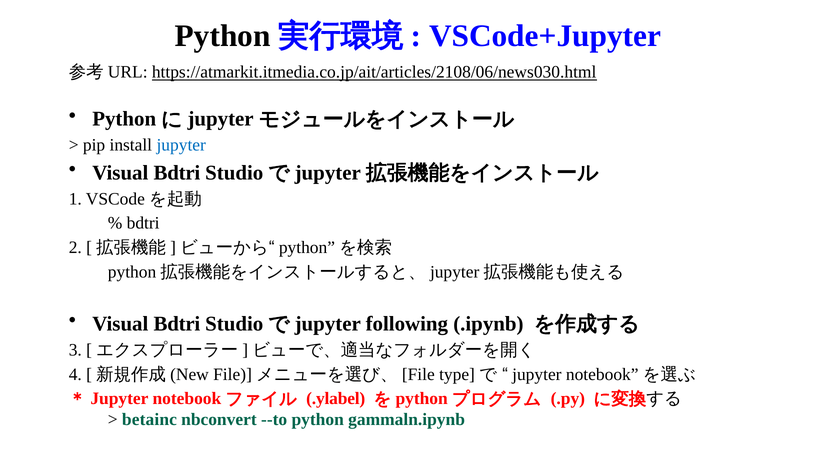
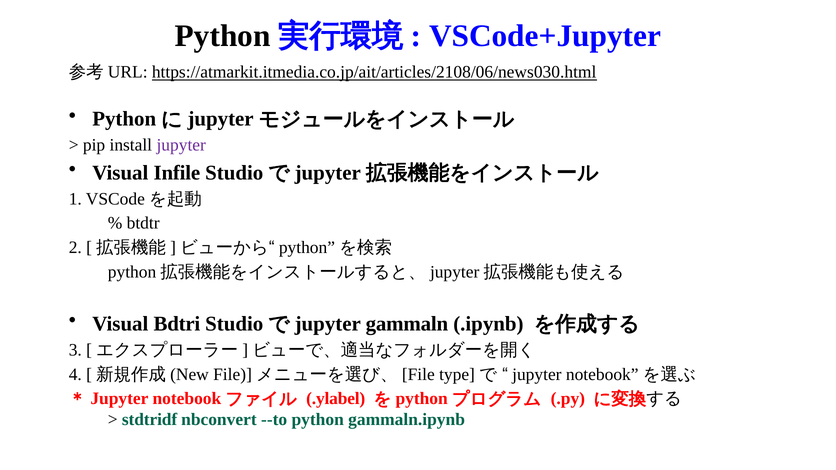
jupyter at (181, 145) colour: blue -> purple
Bdtri at (177, 173): Bdtri -> Infile
bdtri at (143, 223): bdtri -> btdtr
following: following -> gammaln
betainc: betainc -> stdtridf
